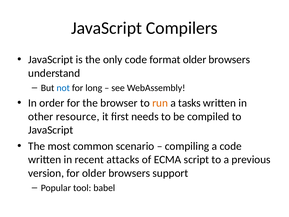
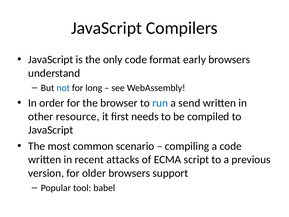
format older: older -> early
run colour: orange -> blue
tasks: tasks -> send
